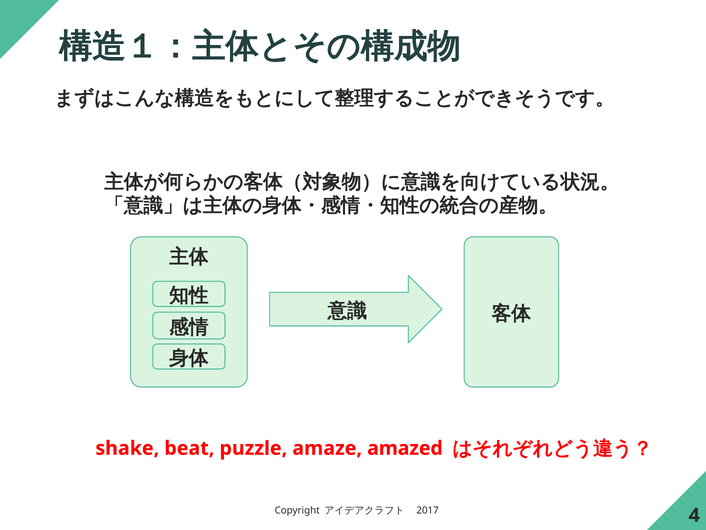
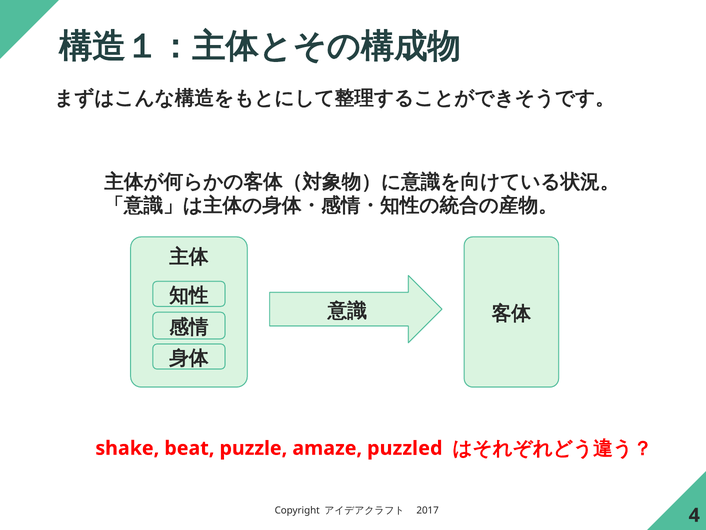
amazed: amazed -> puzzled
